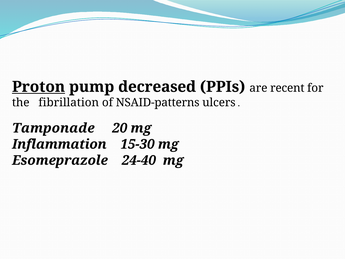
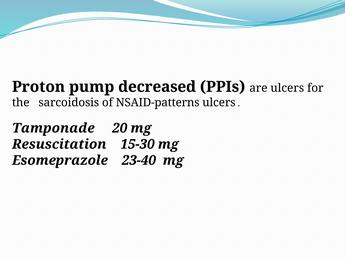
Proton underline: present -> none
are recent: recent -> ulcers
fibrillation: fibrillation -> sarcoidosis
Inflammation: Inflammation -> Resuscitation
24-40: 24-40 -> 23-40
